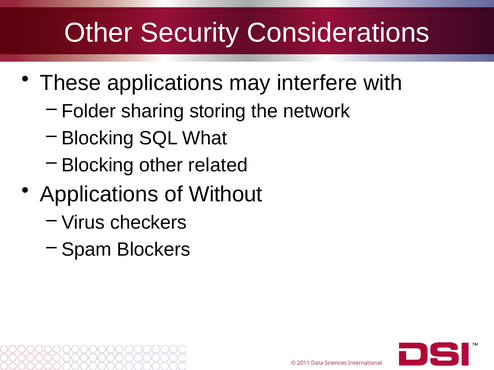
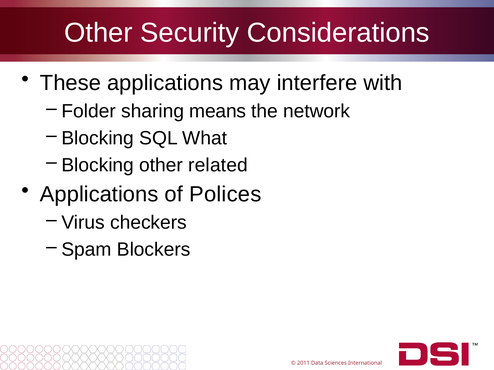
storing: storing -> means
Without: Without -> Polices
